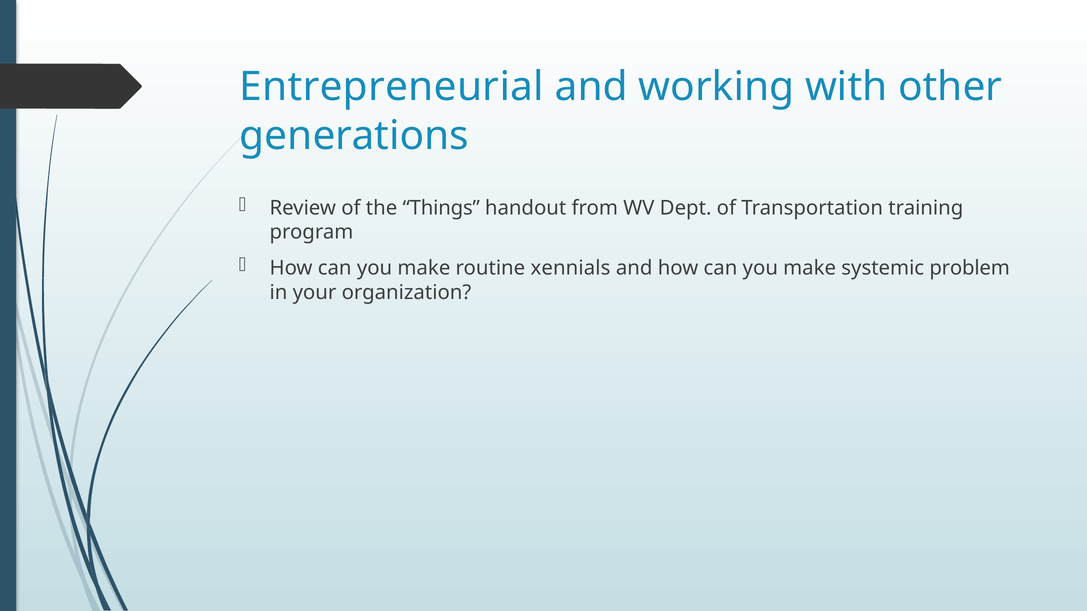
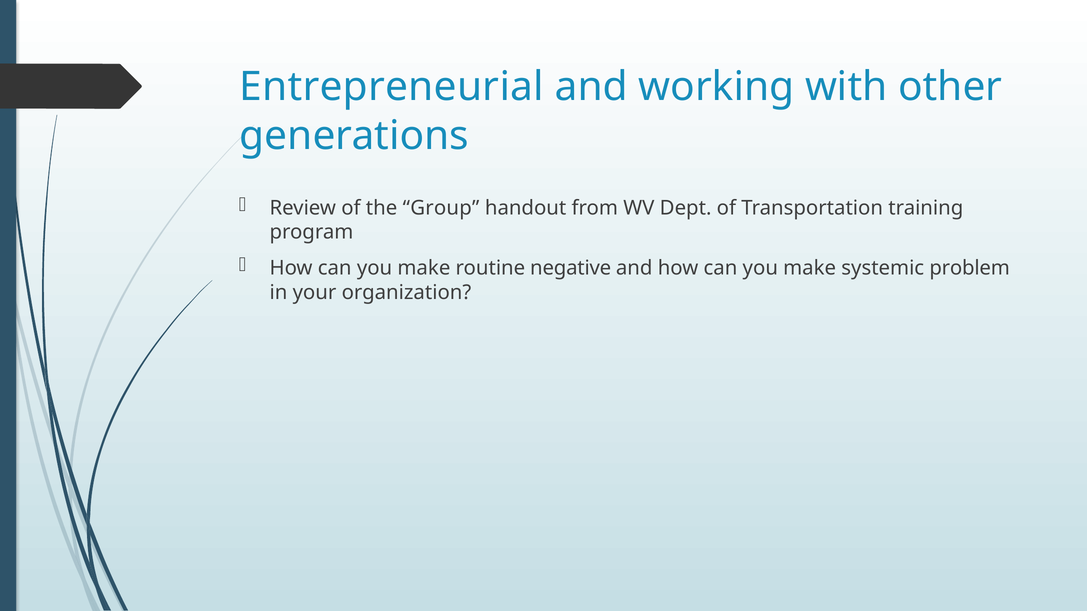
Things: Things -> Group
xennials: xennials -> negative
